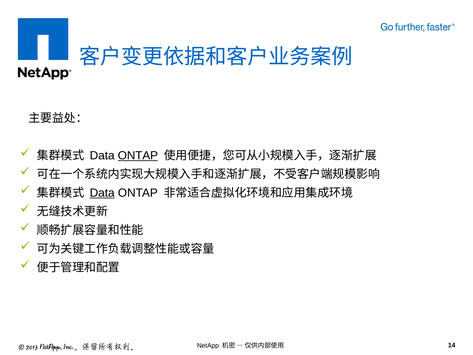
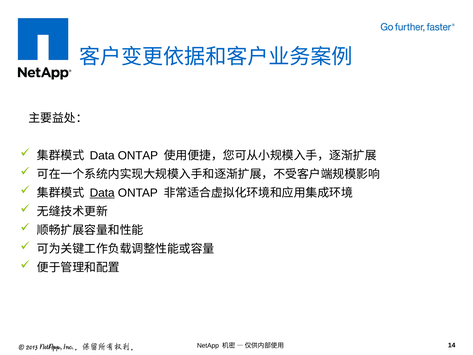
ONTAP at (138, 156) underline: present -> none
